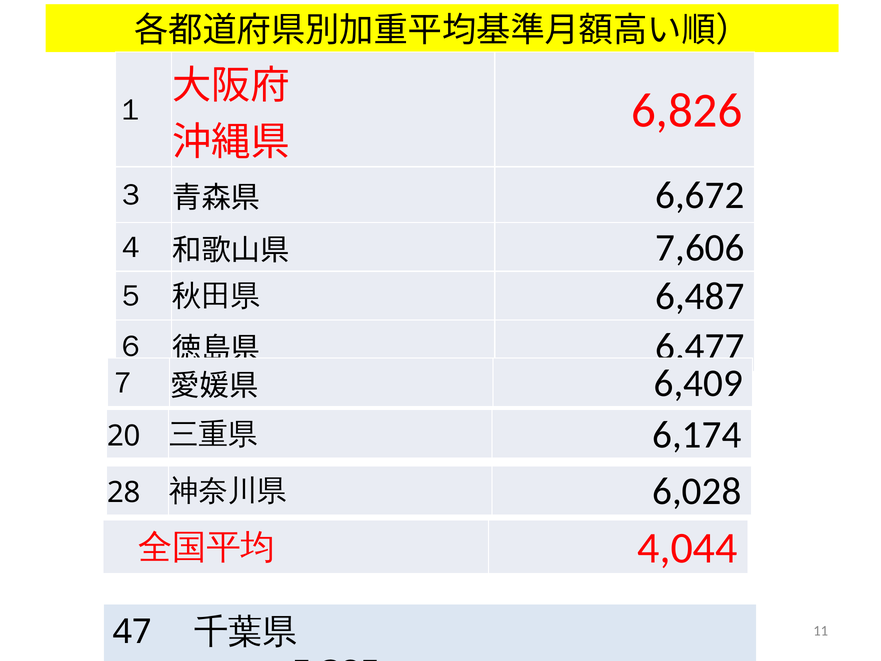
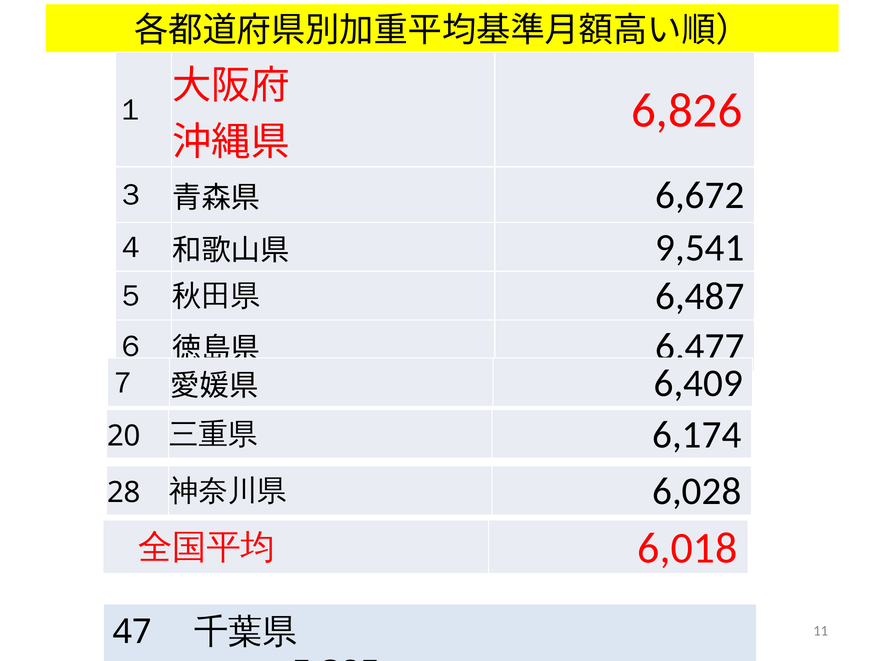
7,606: 7,606 -> 9,541
4,044: 4,044 -> 6,018
